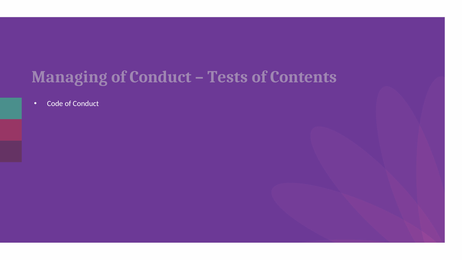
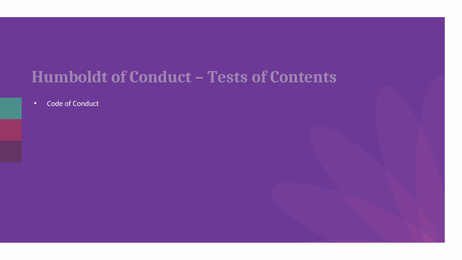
Managing: Managing -> Humboldt
